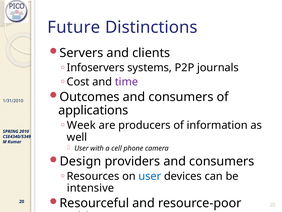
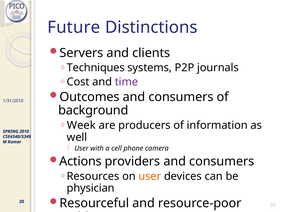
Infoservers: Infoservers -> Techniques
applications: applications -> background
Design: Design -> Actions
user at (150, 176) colour: blue -> orange
intensive: intensive -> physician
